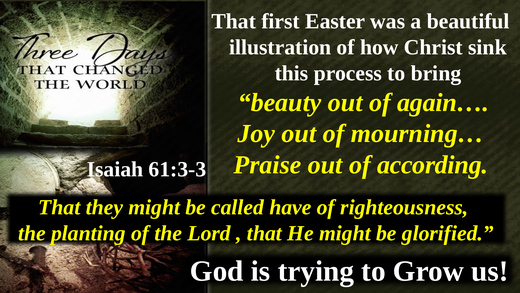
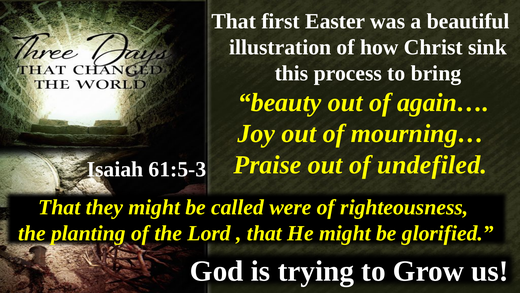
according: according -> undefiled
61:3-3: 61:3-3 -> 61:5-3
have: have -> were
